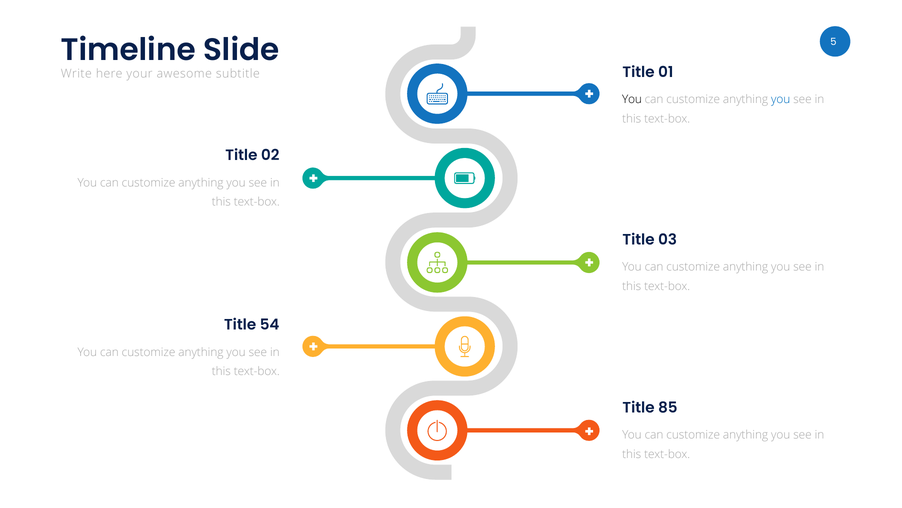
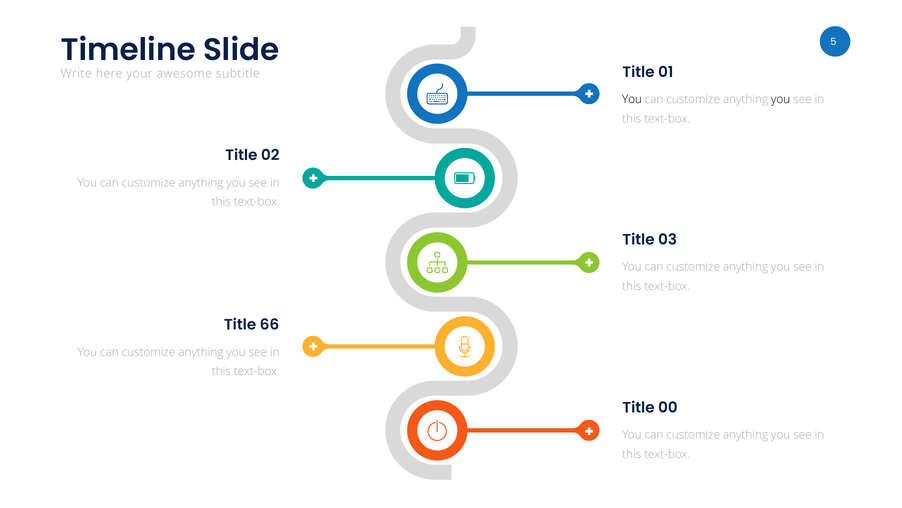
you at (781, 99) colour: blue -> black
54: 54 -> 66
85: 85 -> 00
